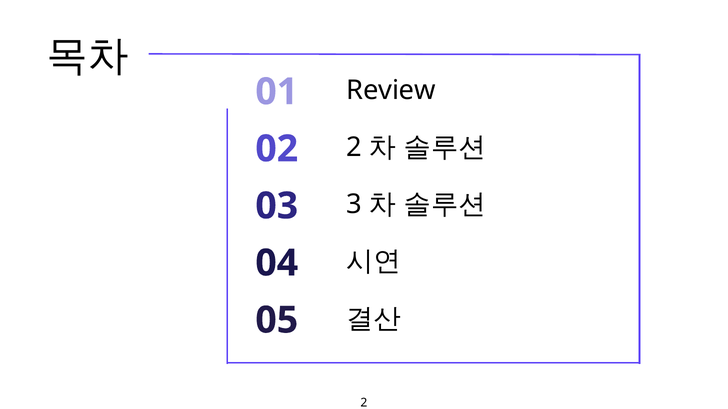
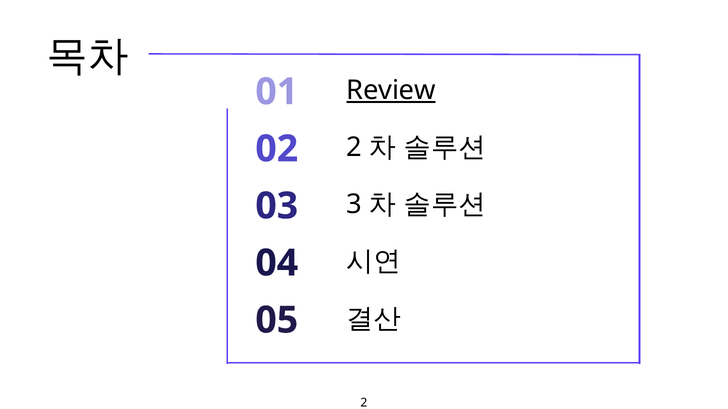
Review underline: none -> present
